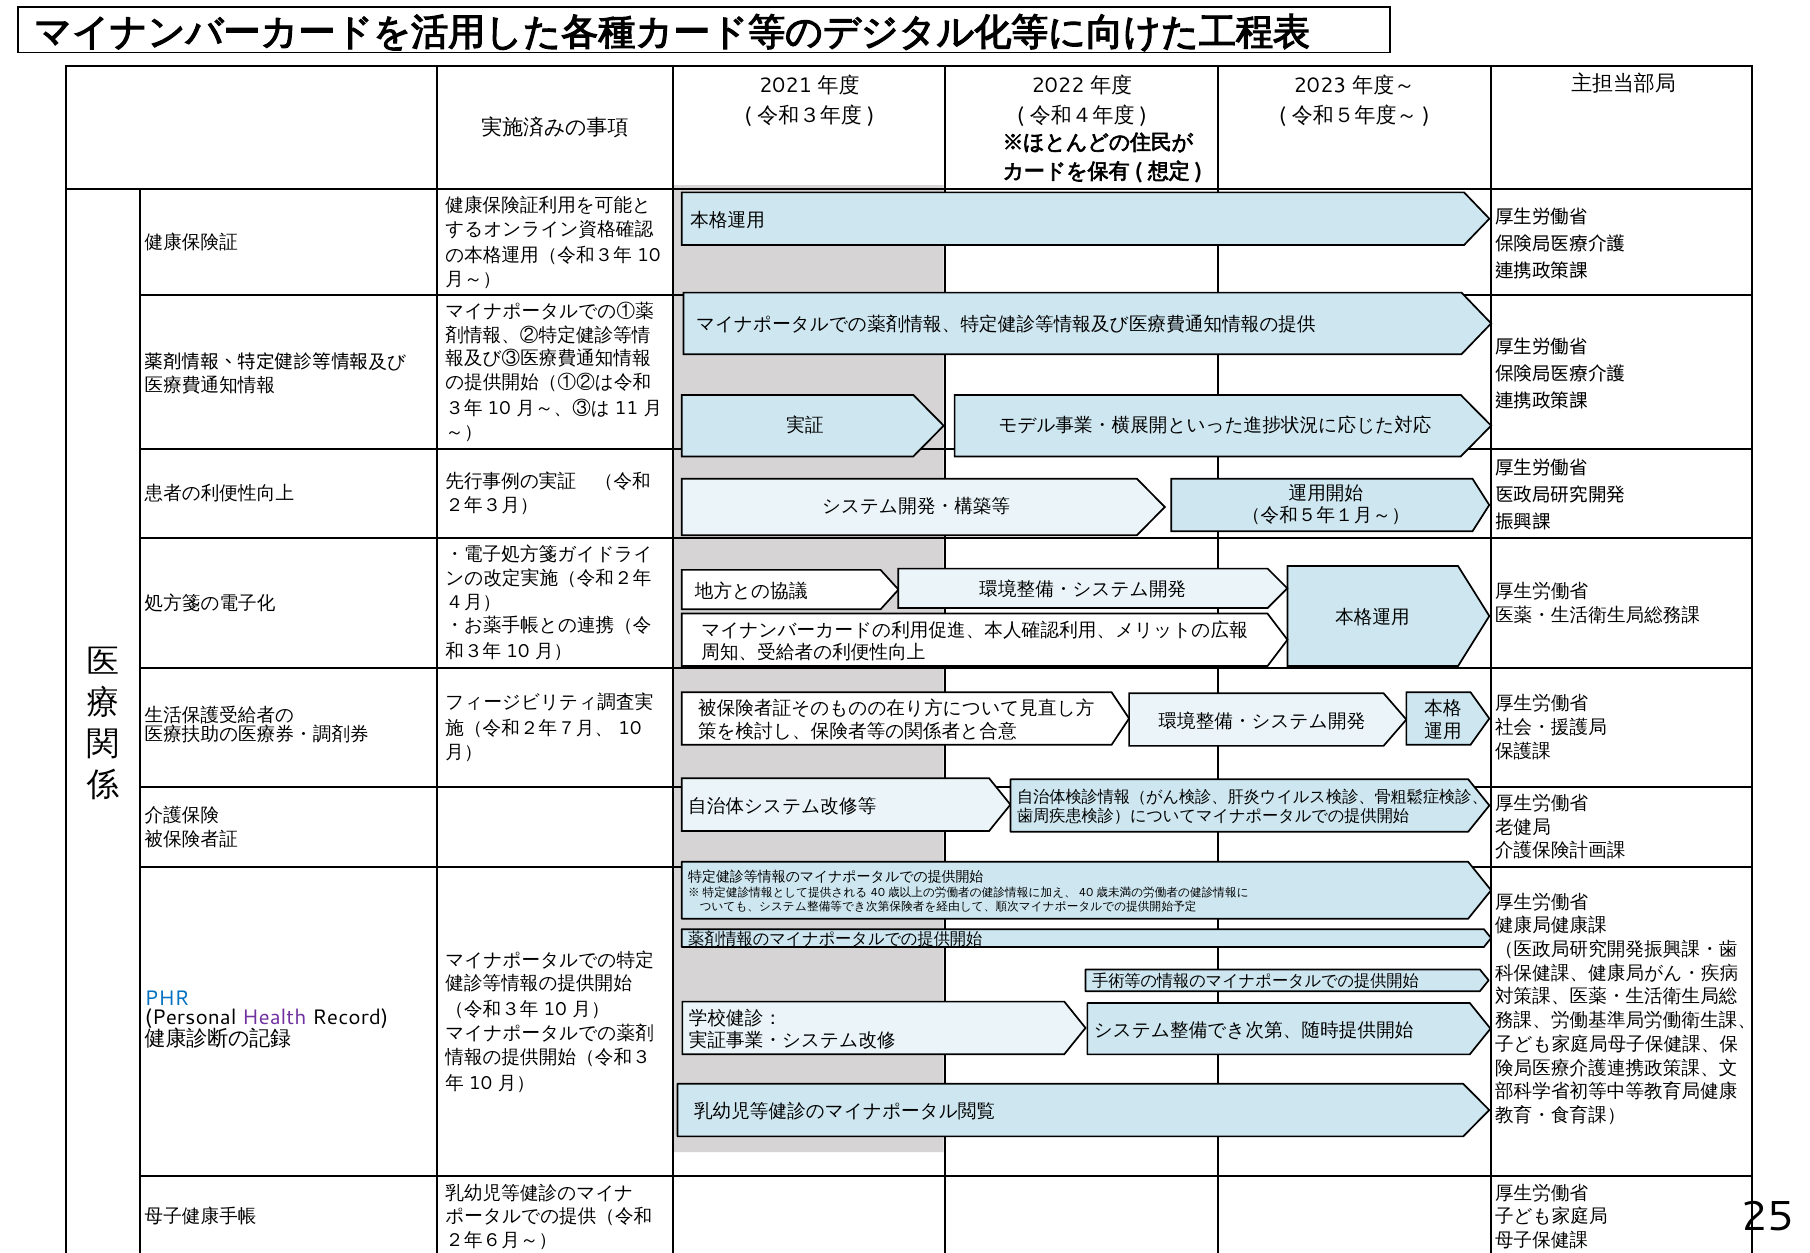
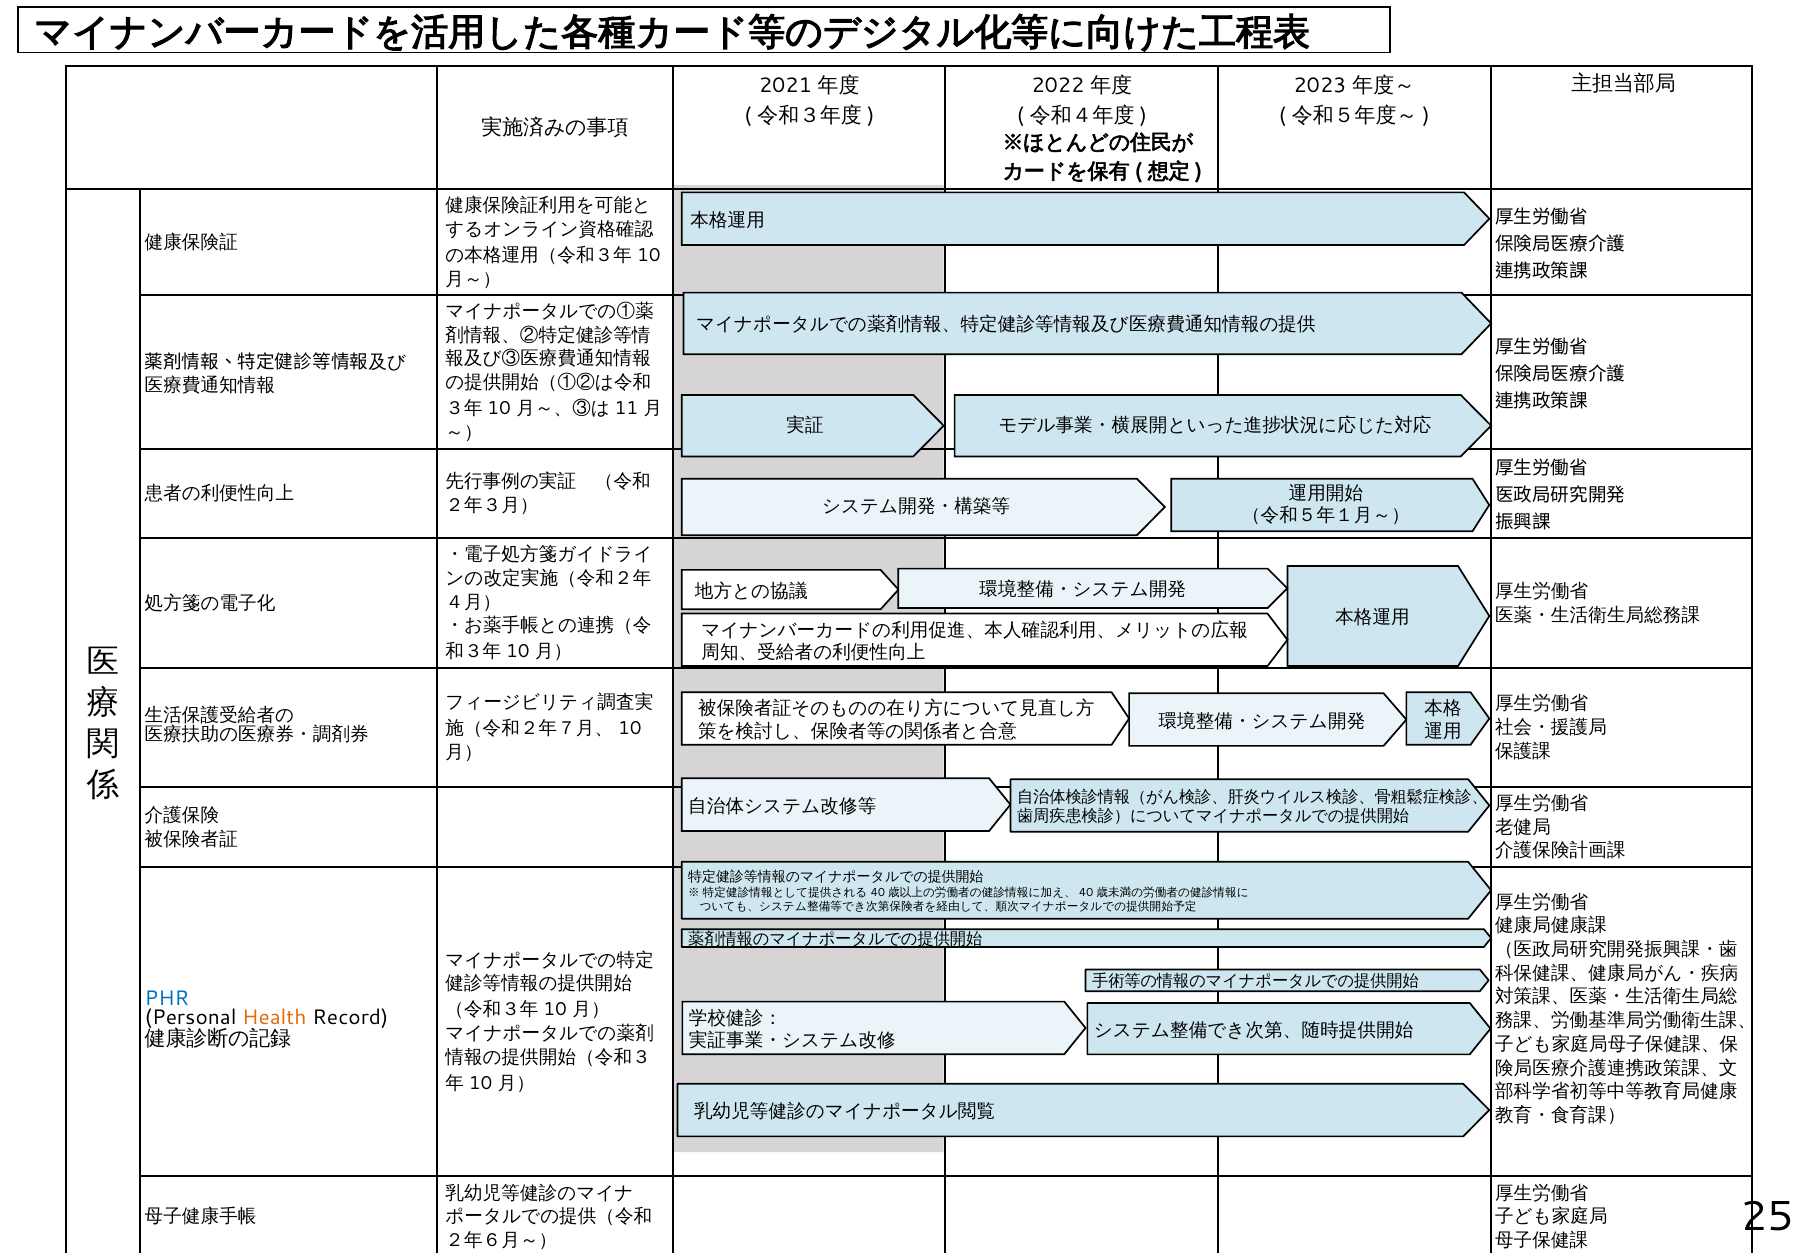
Health colour: purple -> orange
